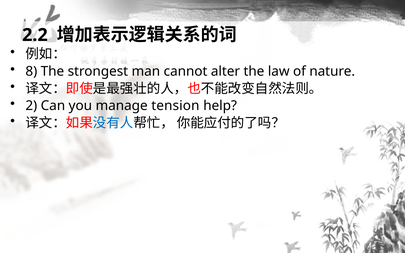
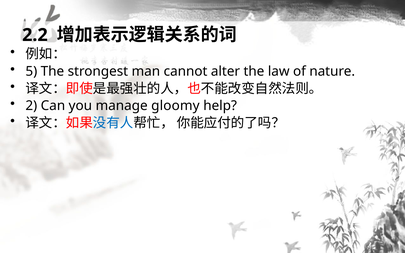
8: 8 -> 5
tension: tension -> gloomy
